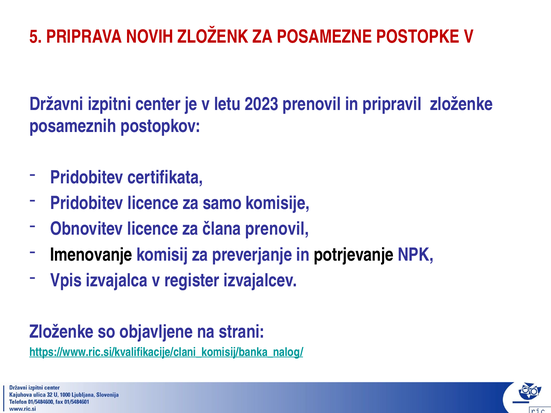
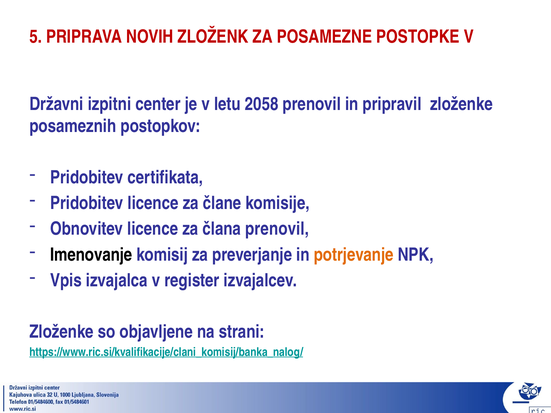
2023: 2023 -> 2058
samo: samo -> člane
potrjevanje colour: black -> orange
